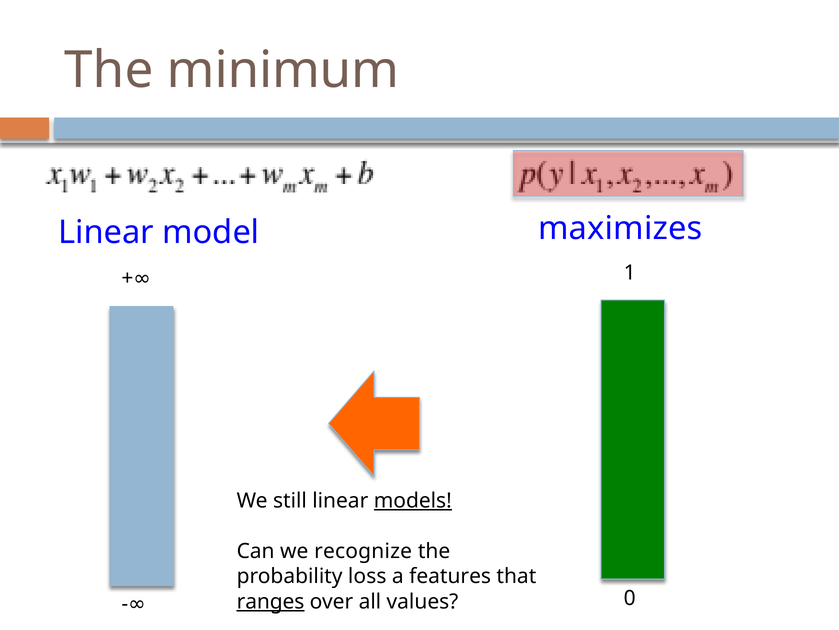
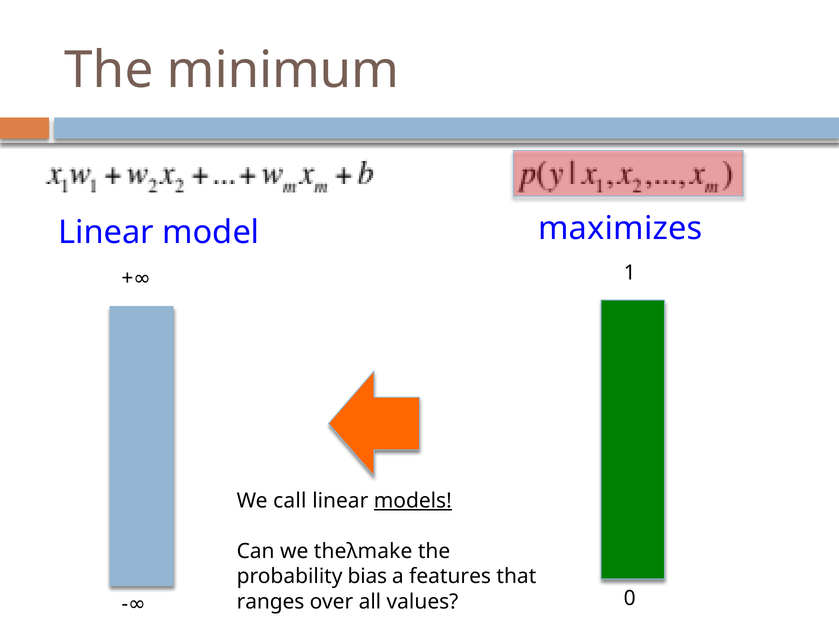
still: still -> call
recognize: recognize -> theλmake
loss: loss -> bias
ranges underline: present -> none
